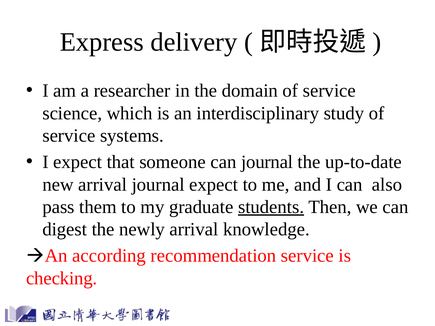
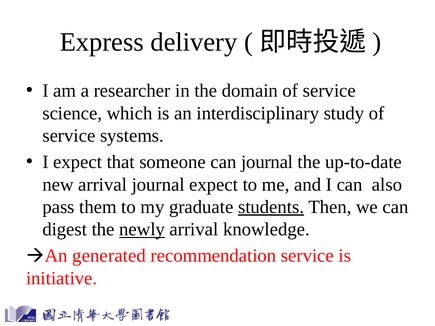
newly underline: none -> present
according: according -> generated
checking: checking -> initiative
